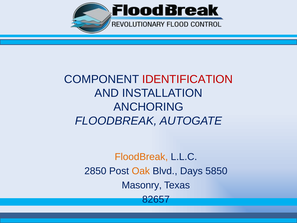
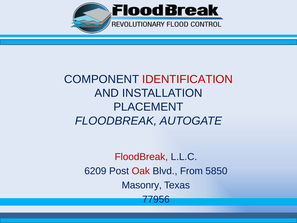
ANCHORING: ANCHORING -> PLACEMENT
FloodBreak at (141, 157) colour: orange -> red
2850: 2850 -> 6209
Oak colour: orange -> red
Days: Days -> From
82657: 82657 -> 77956
